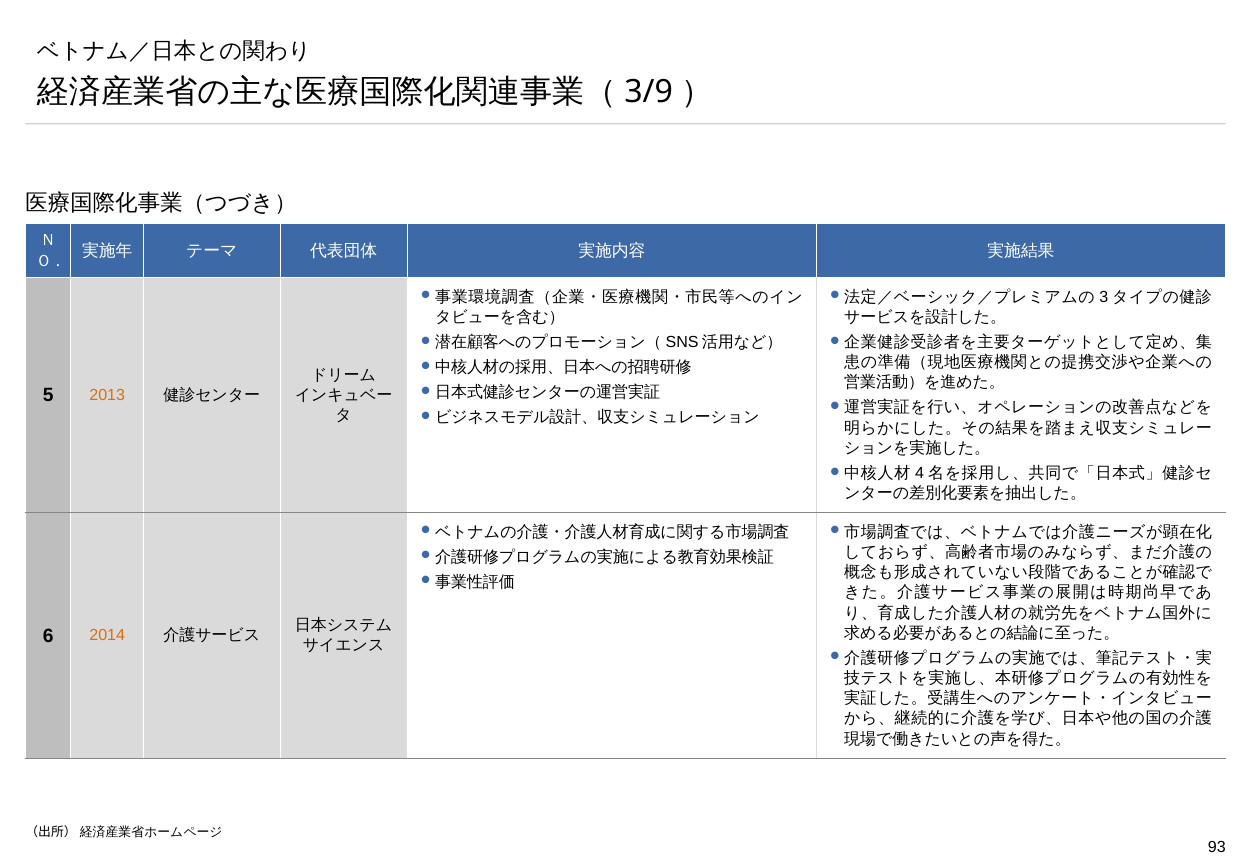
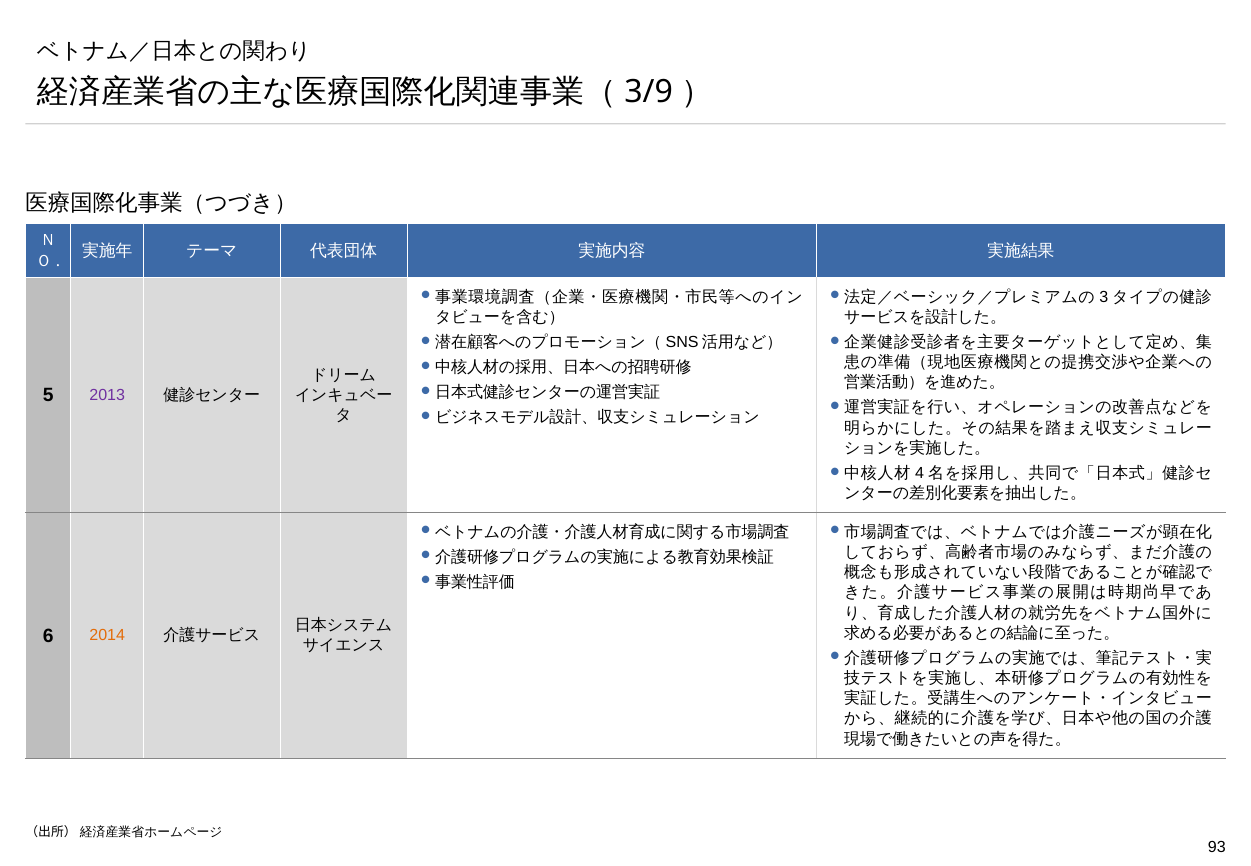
2013 colour: orange -> purple
